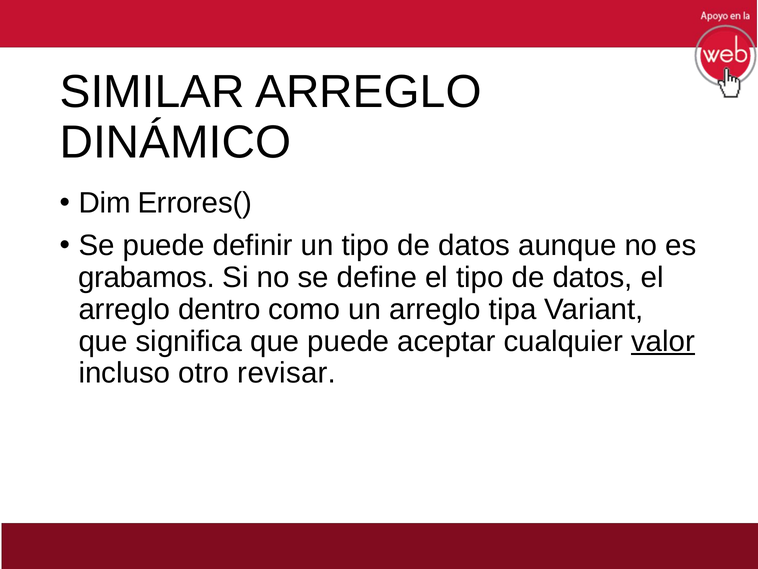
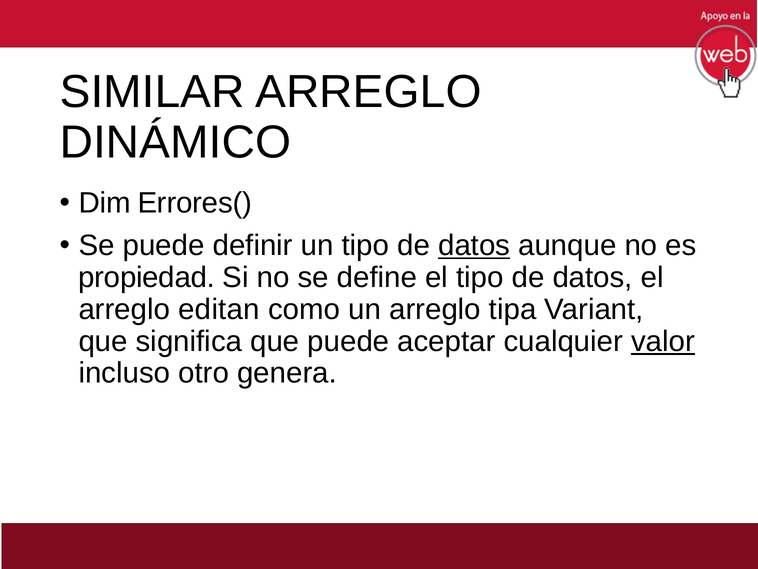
datos at (474, 245) underline: none -> present
grabamos: grabamos -> propiedad
dentro: dentro -> editan
revisar: revisar -> genera
